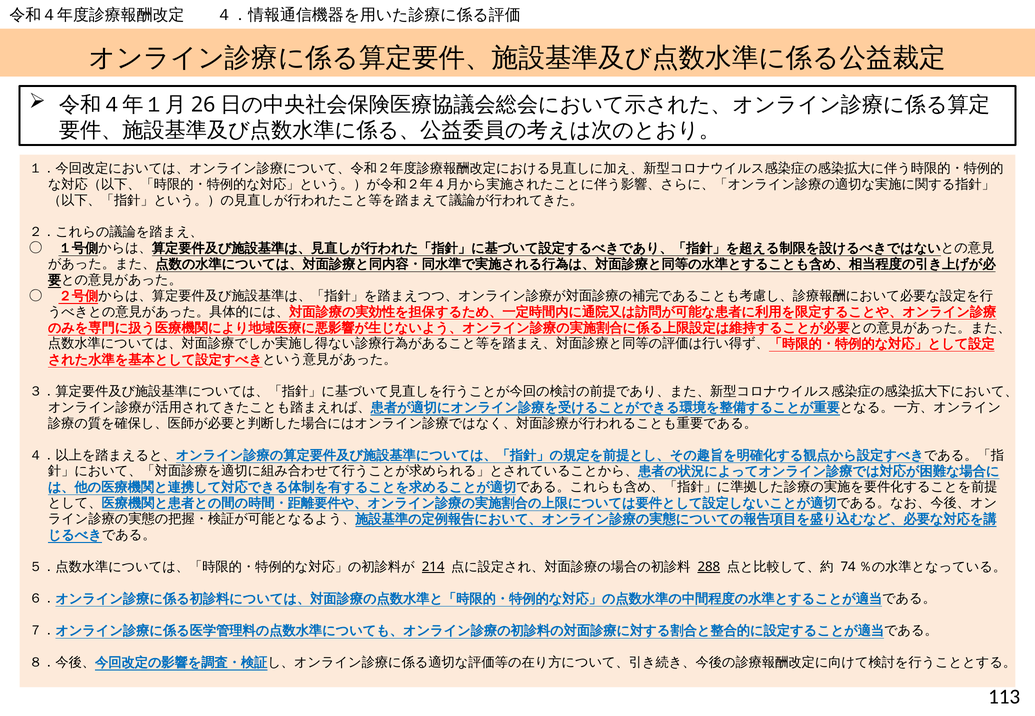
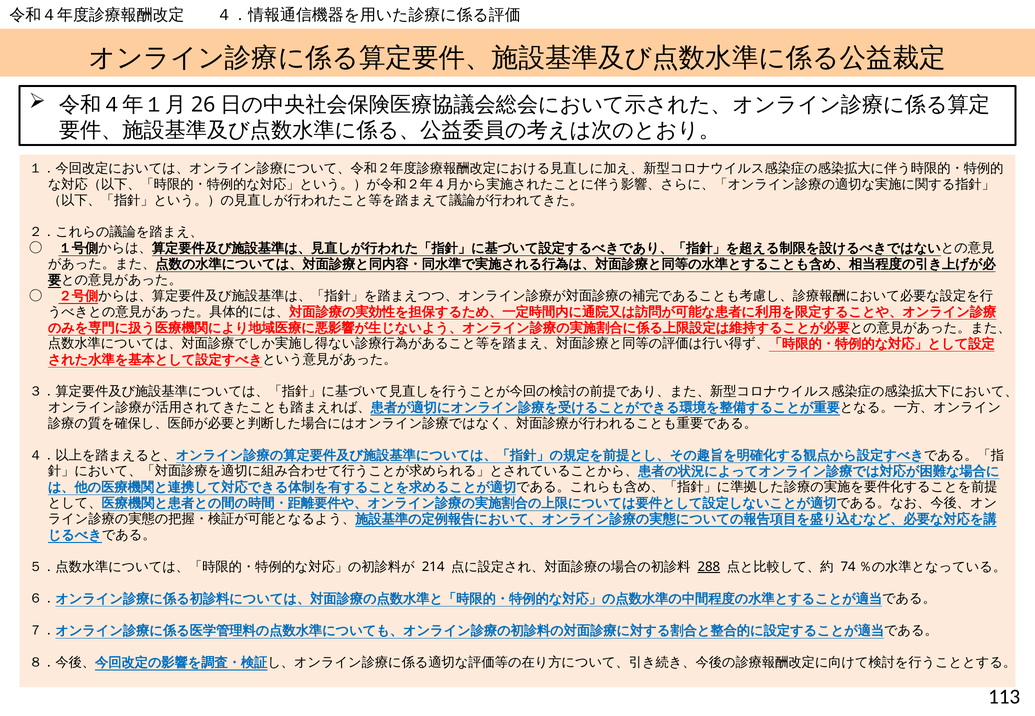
214 underline: present -> none
